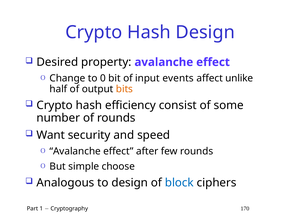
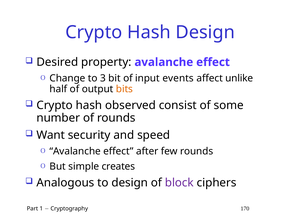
0: 0 -> 3
efficiency: efficiency -> observed
choose: choose -> creates
block colour: blue -> purple
